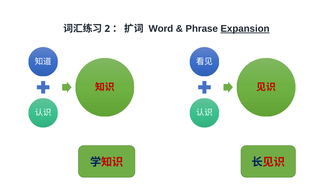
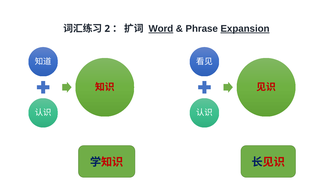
Word underline: none -> present
